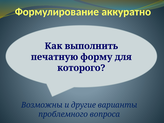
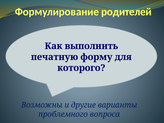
аккуратно: аккуратно -> родителей
